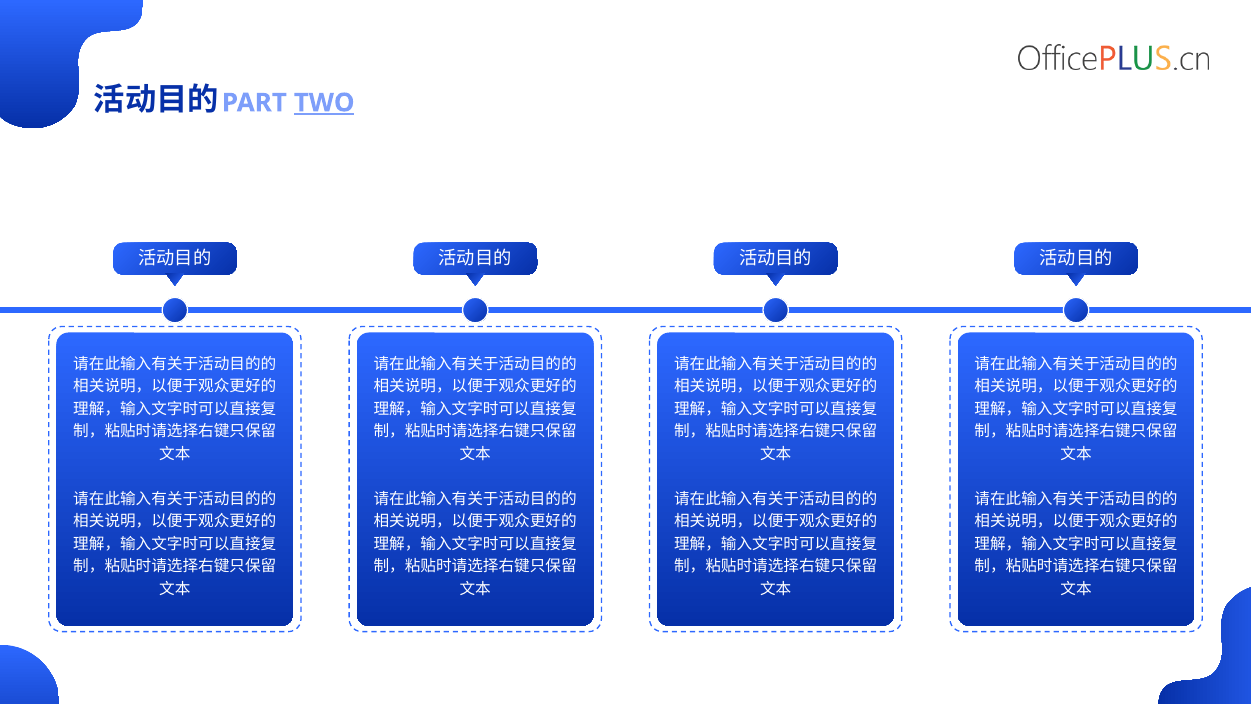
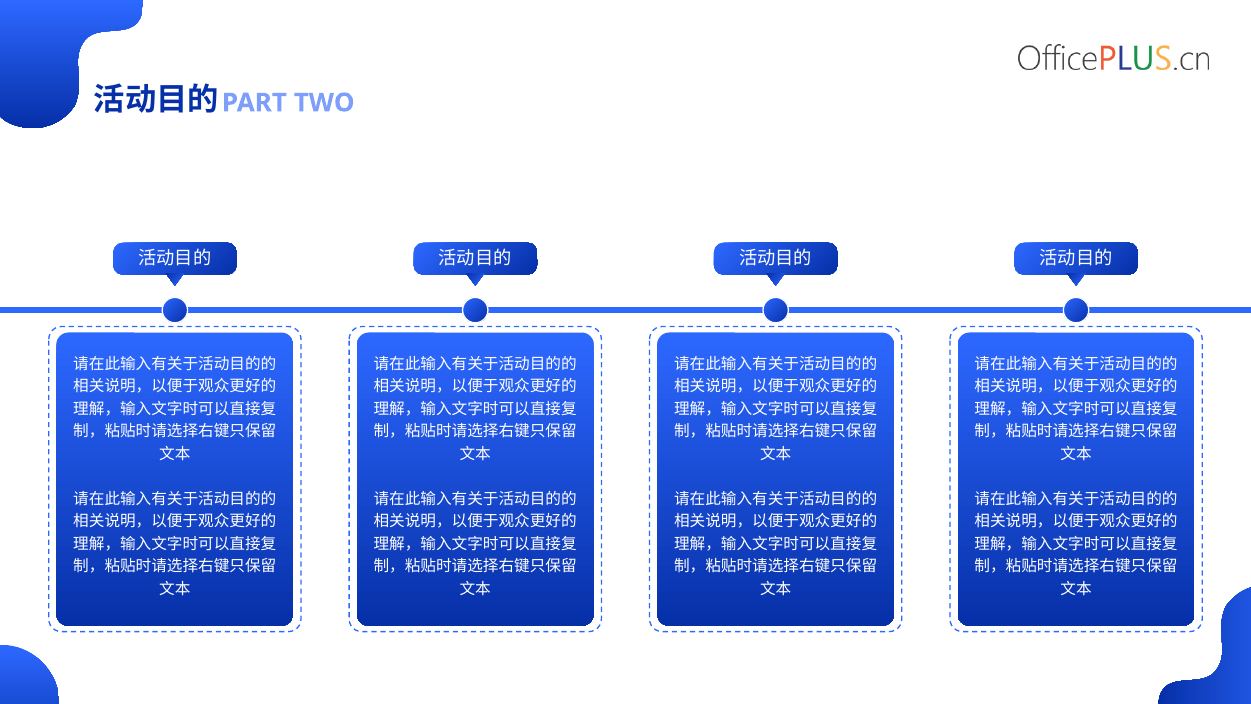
TWO underline: present -> none
